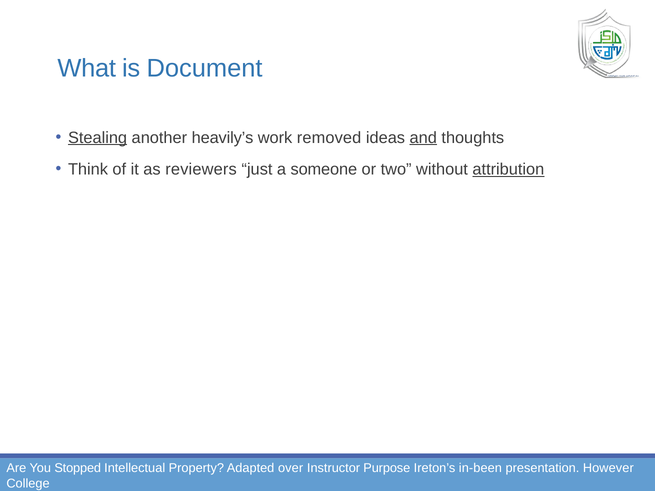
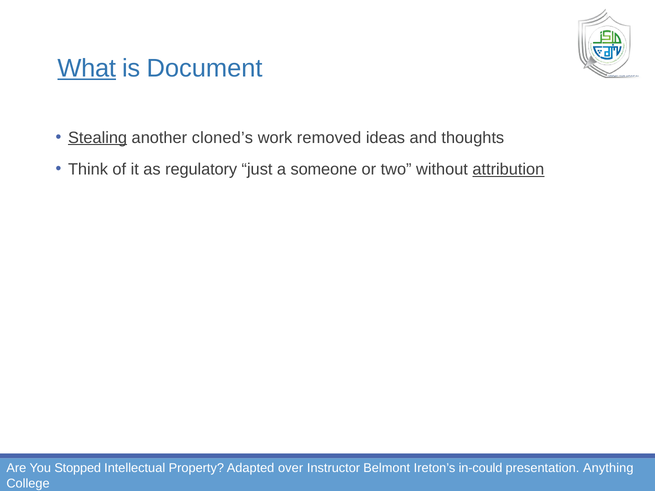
What underline: none -> present
heavily’s: heavily’s -> cloned’s
and underline: present -> none
reviewers: reviewers -> regulatory
Purpose: Purpose -> Belmont
in-been: in-been -> in-could
However: However -> Anything
